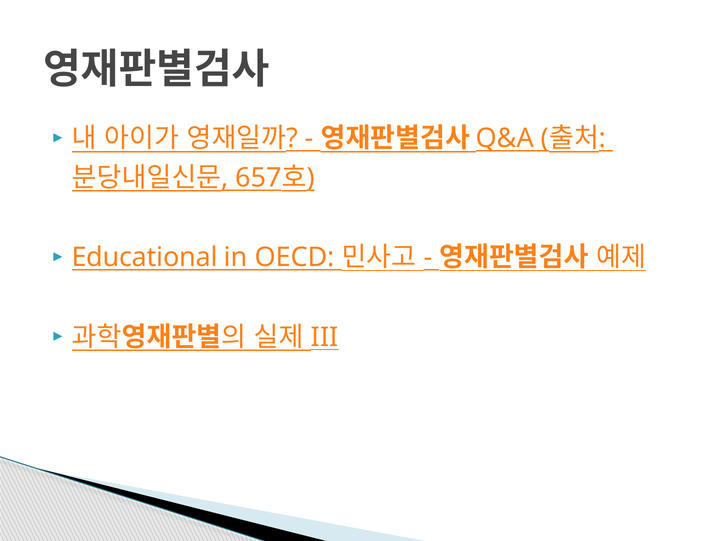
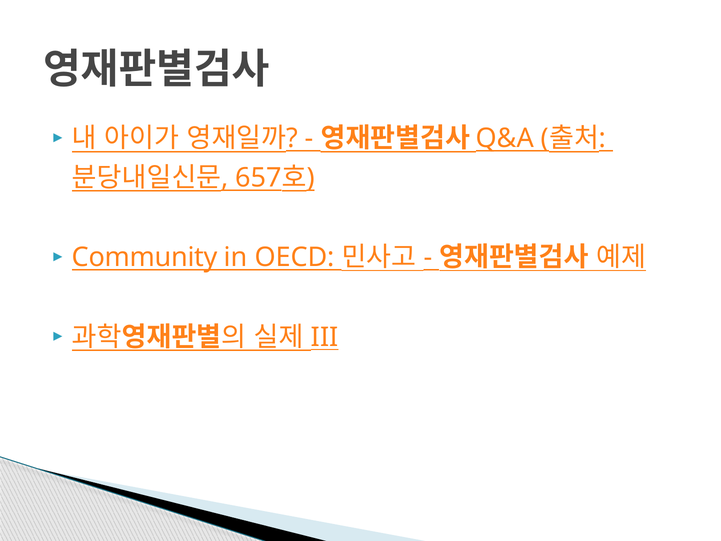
Educational: Educational -> Community
